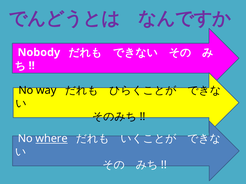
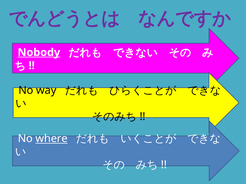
Nobody underline: none -> present
